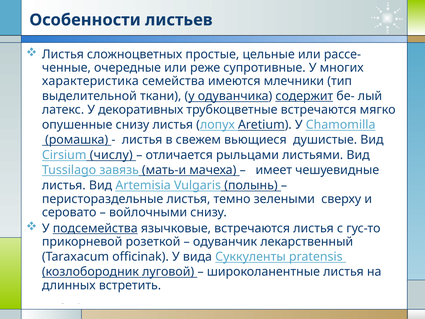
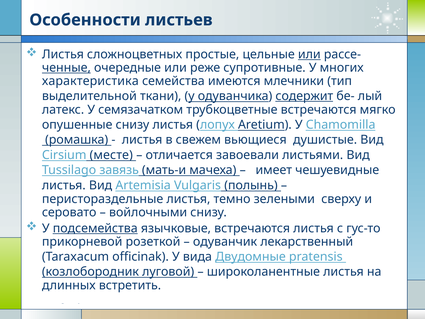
или at (309, 54) underline: none -> present
ченные underline: none -> present
декоративных: декоративных -> семязачатком
числу: числу -> месте
рыльцами: рыльцами -> завоевали
Суккуленты: Суккуленты -> Двудомные
